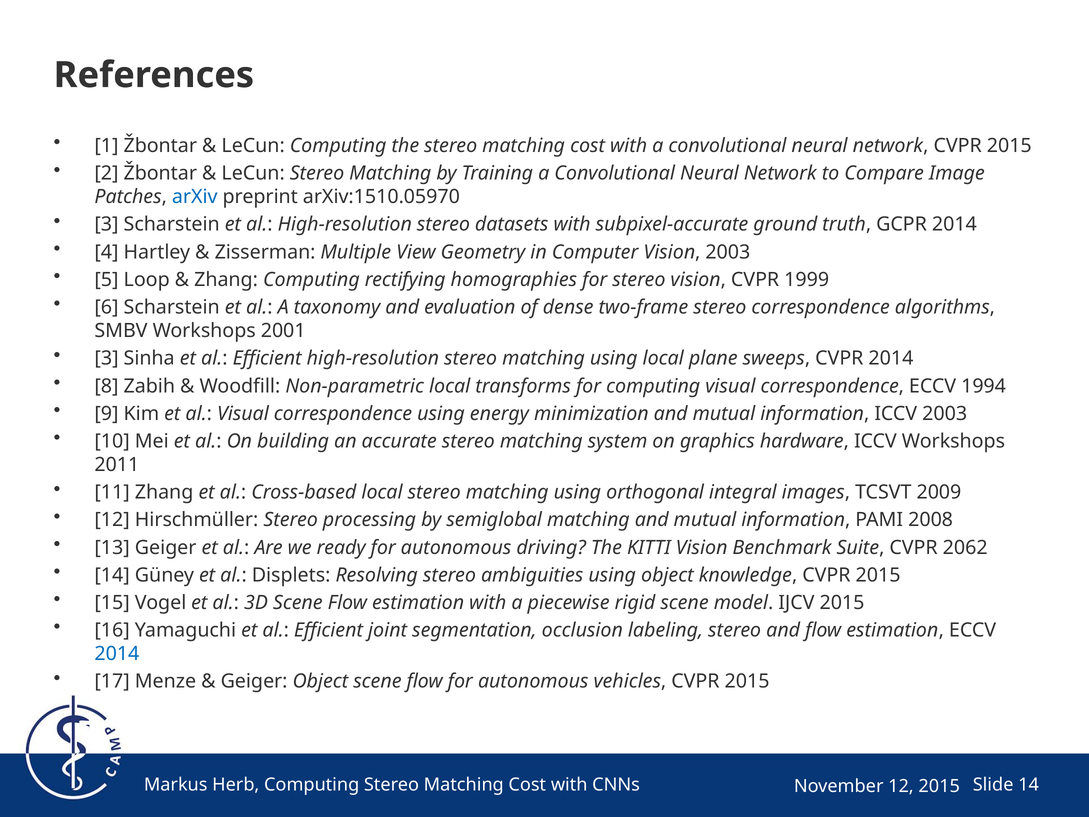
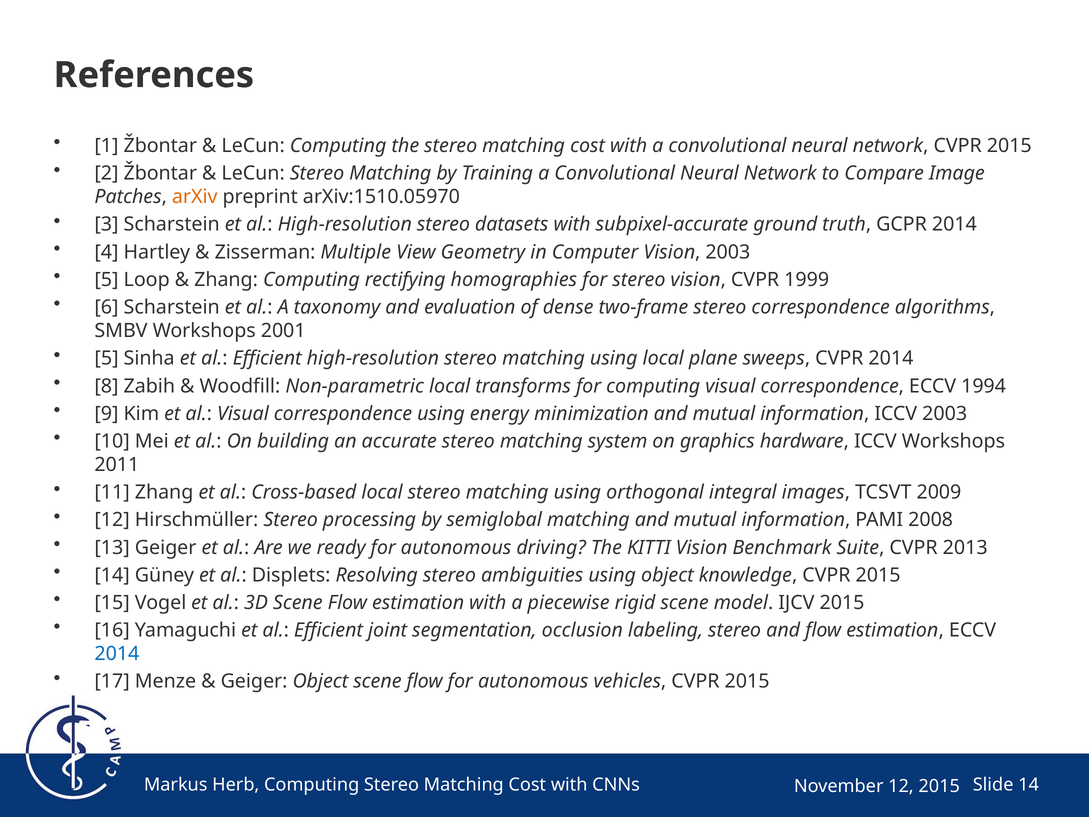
arXiv colour: blue -> orange
3 at (107, 358): 3 -> 5
2062: 2062 -> 2013
